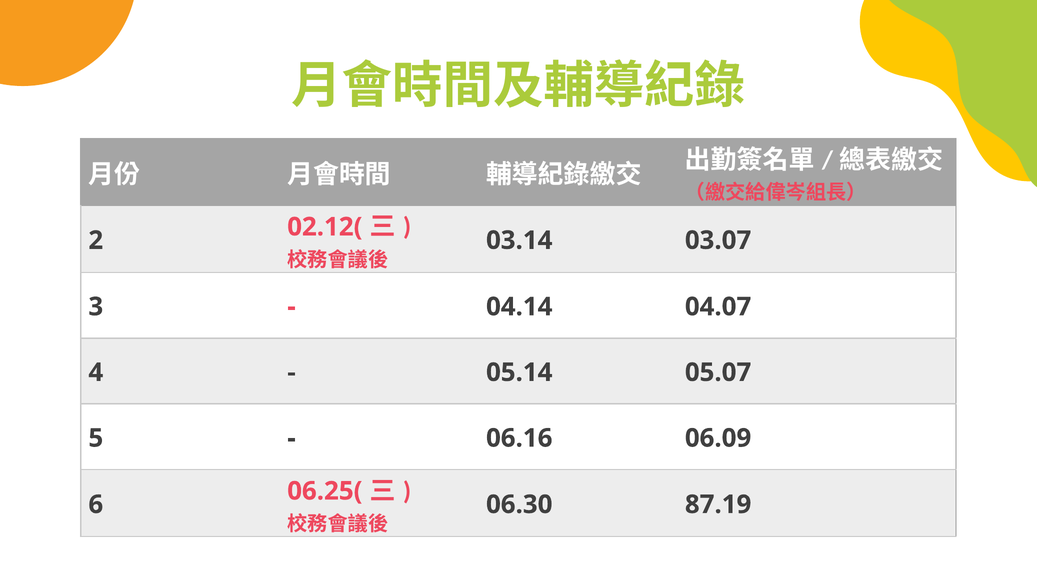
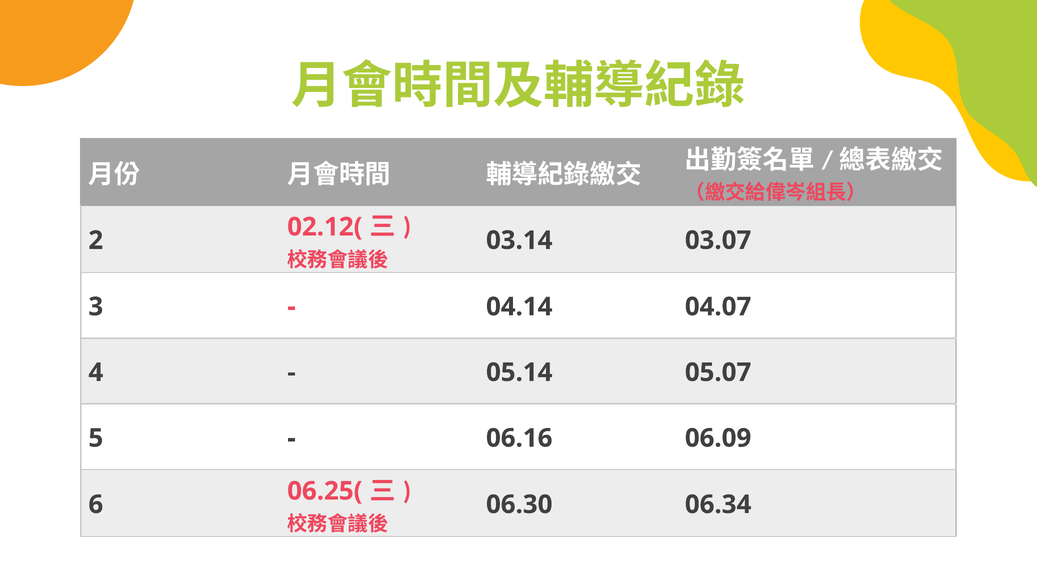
87.19: 87.19 -> 06.34
